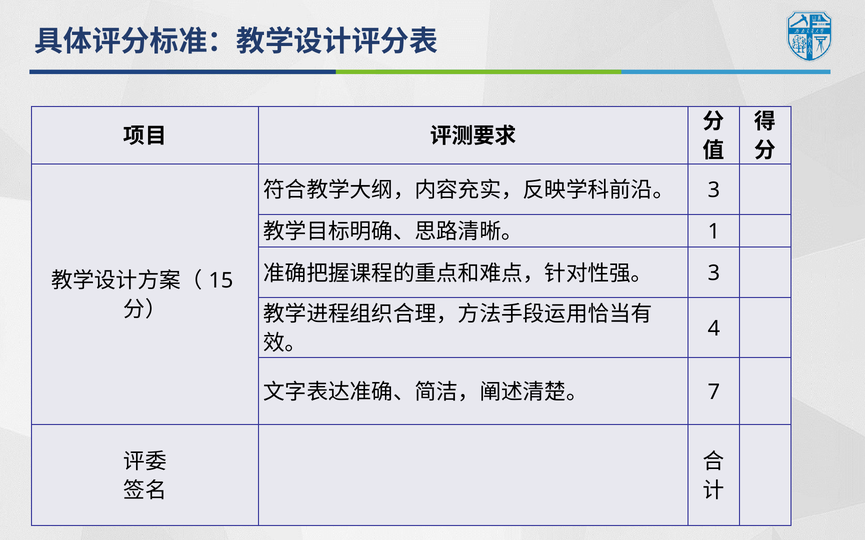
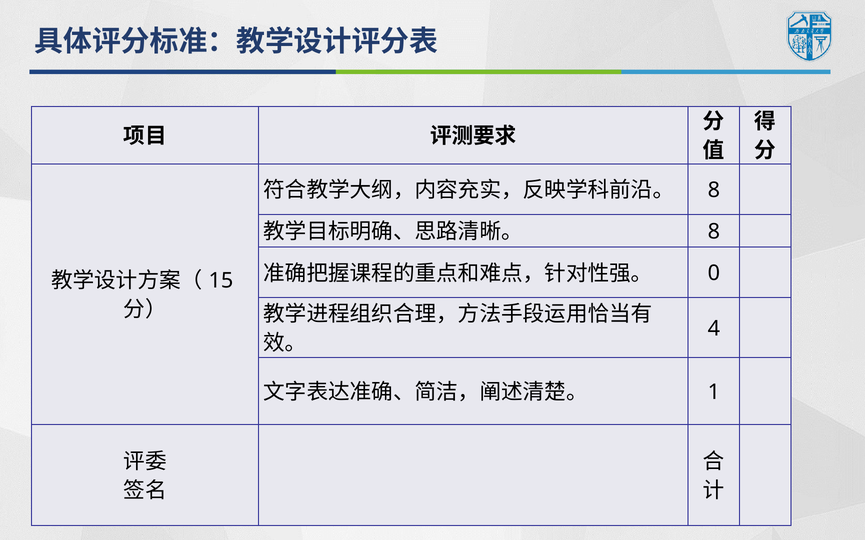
3 at (714, 190): 3 -> 8
1 at (714, 232): 1 -> 8
3 at (714, 274): 3 -> 0
7: 7 -> 1
